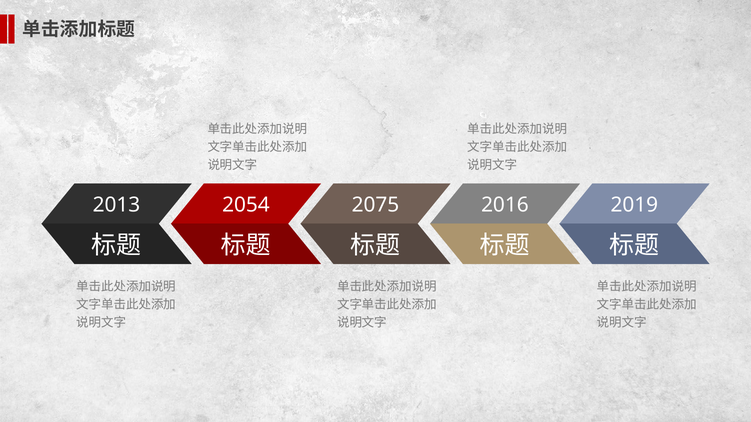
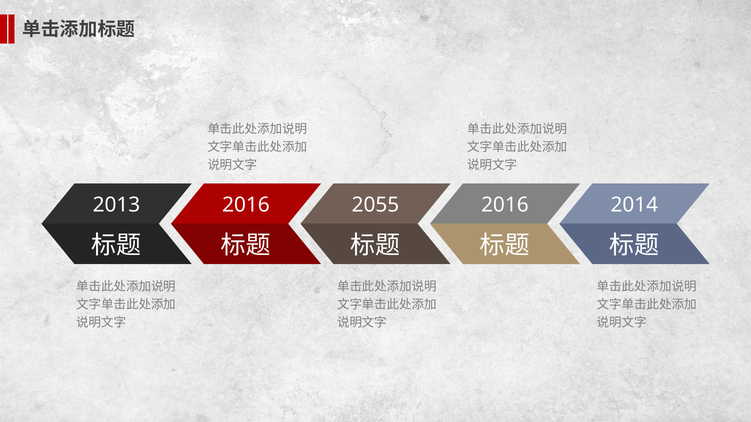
2054 at (246, 205): 2054 -> 2016
2075: 2075 -> 2055
2019: 2019 -> 2014
